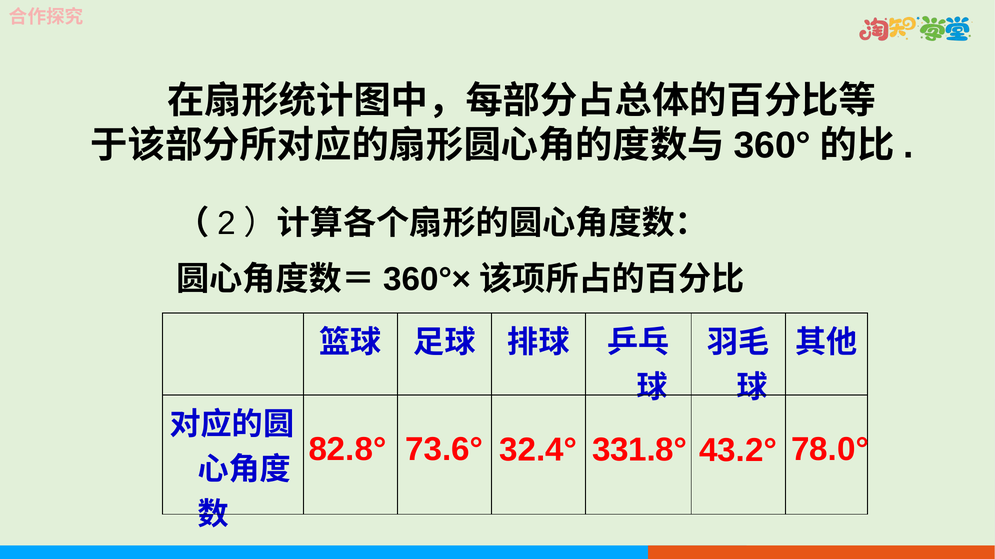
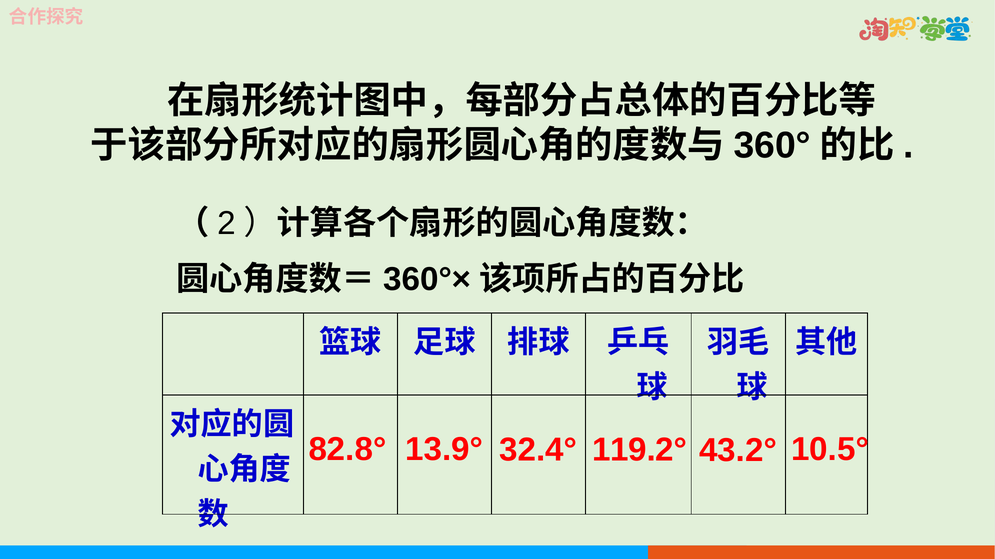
73.6°: 73.6° -> 13.9°
331.8°: 331.8° -> 119.2°
78.0°: 78.0° -> 10.5°
